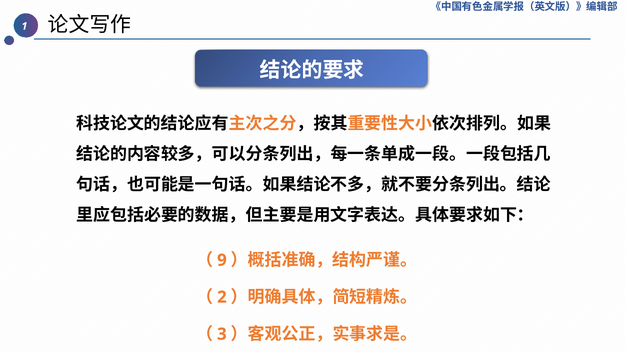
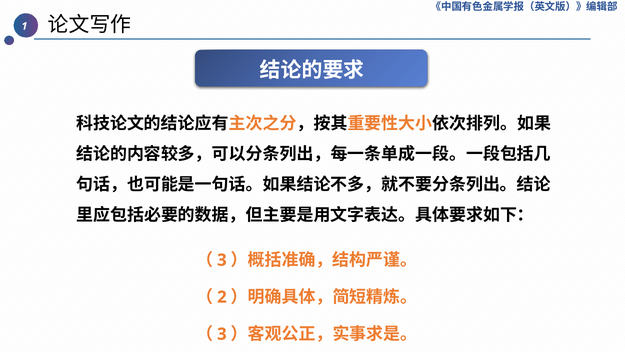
9 at (222, 260): 9 -> 3
